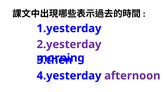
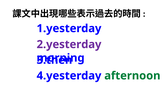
afternoon colour: purple -> green
